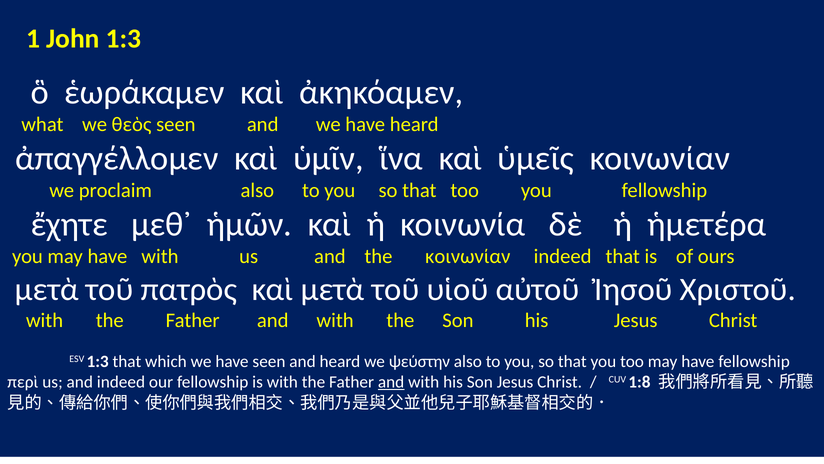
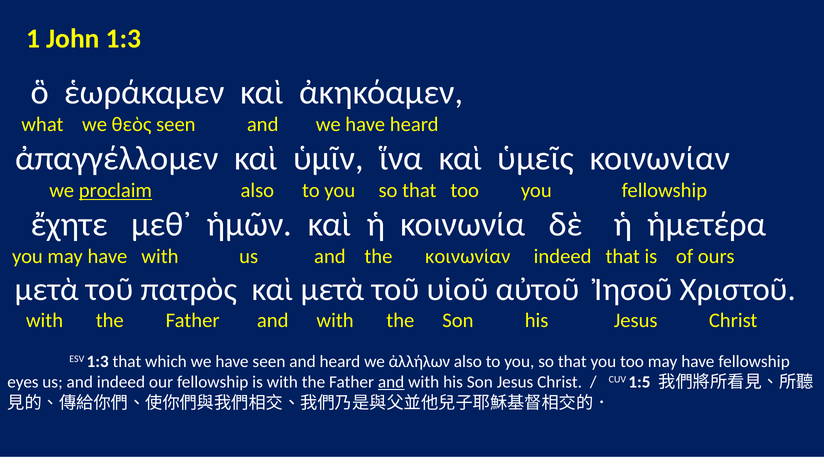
proclaim underline: none -> present
ψεύστην: ψεύστην -> ἀλλήλων
περὶ: περὶ -> eyes
1:8: 1:8 -> 1:5
